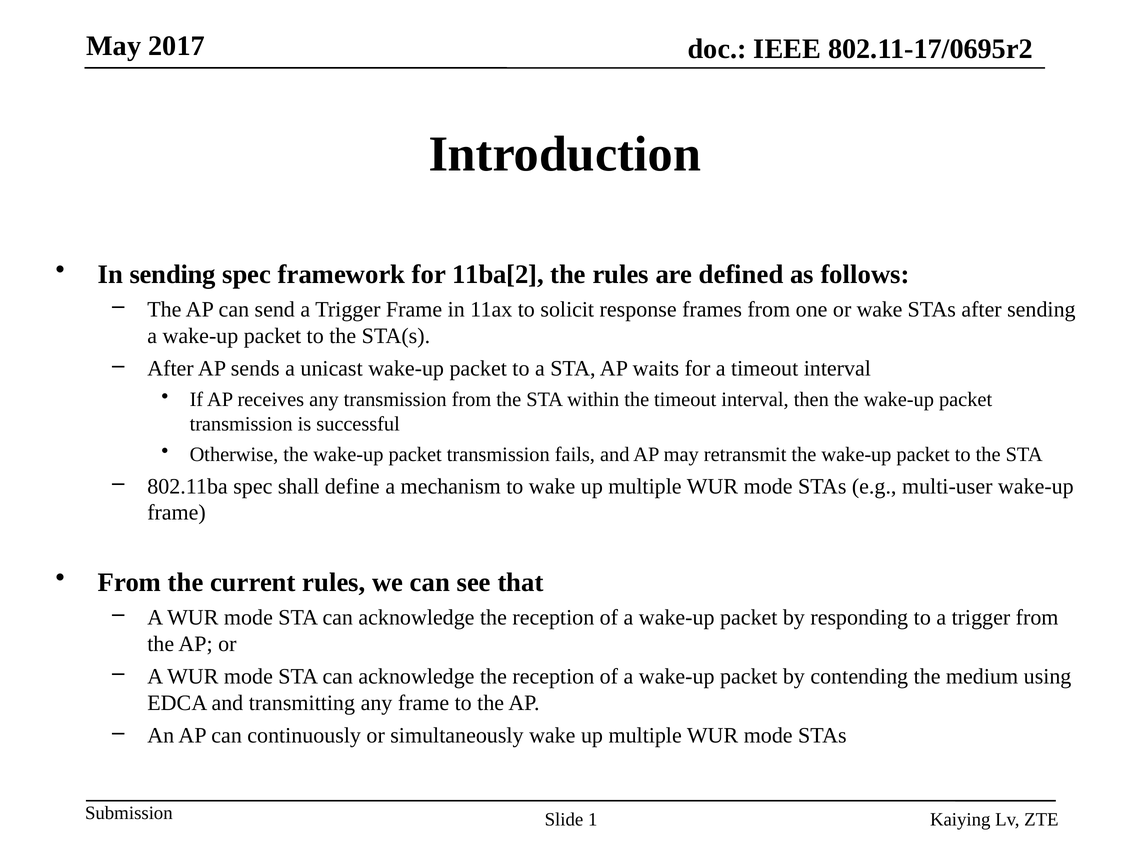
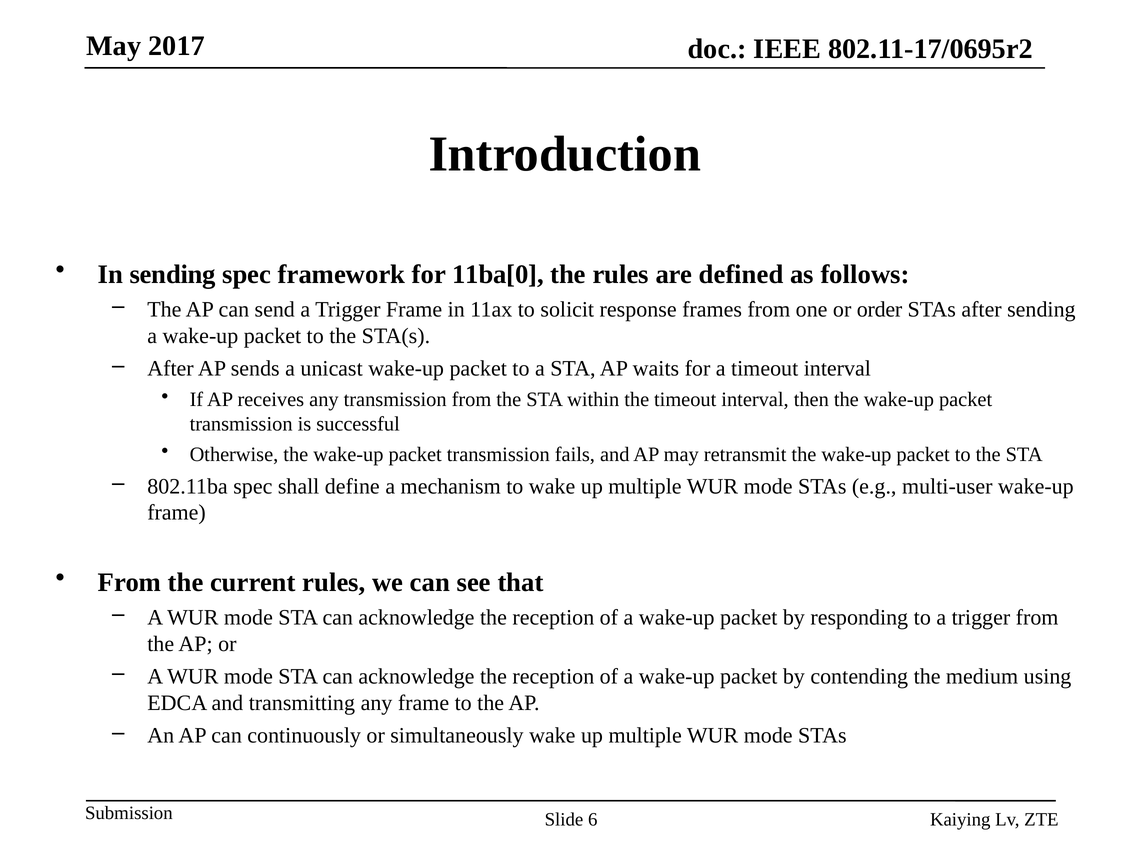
11ba[2: 11ba[2 -> 11ba[0
or wake: wake -> order
1: 1 -> 6
